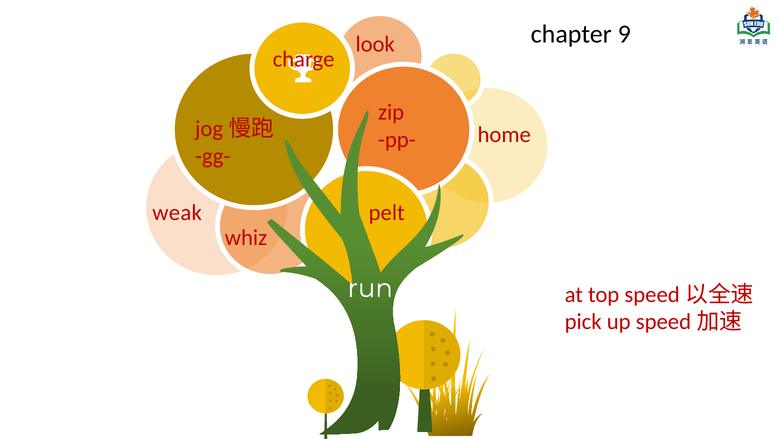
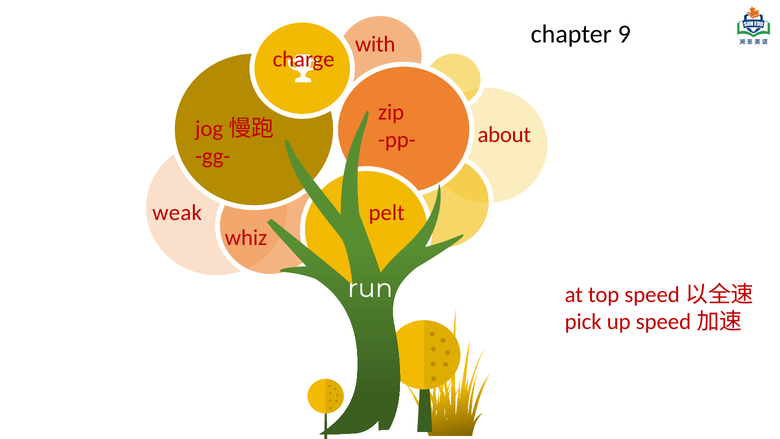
look: look -> with
home: home -> about
